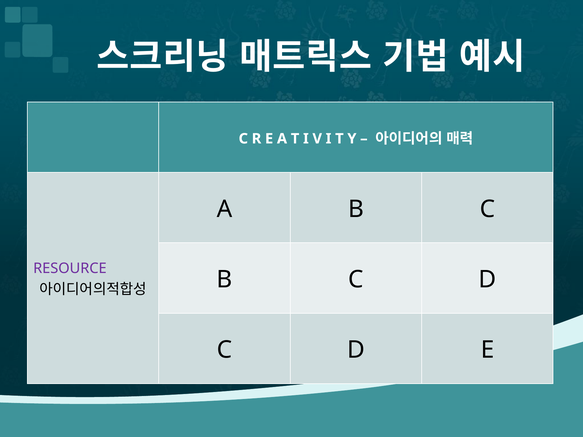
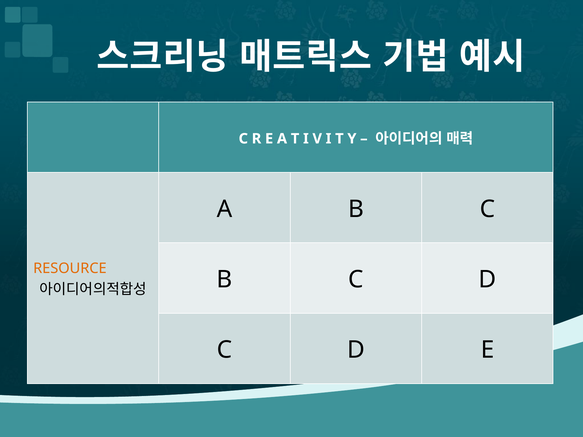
RESOURCE colour: purple -> orange
